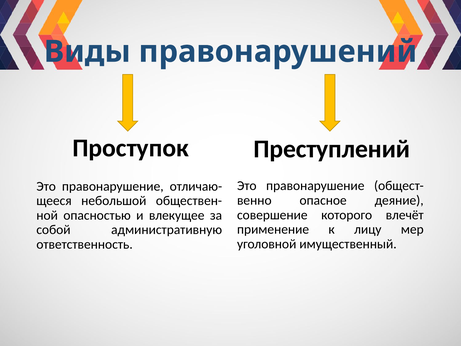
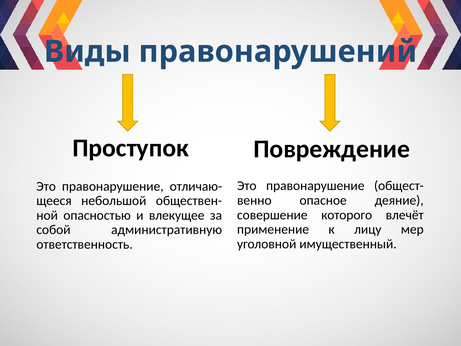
Преступлений: Преступлений -> Повреждение
